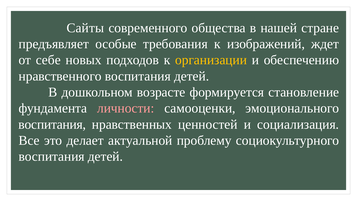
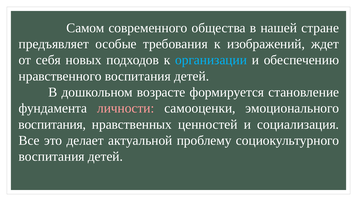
Сайты: Сайты -> Самом
себе: себе -> себя
организации colour: yellow -> light blue
